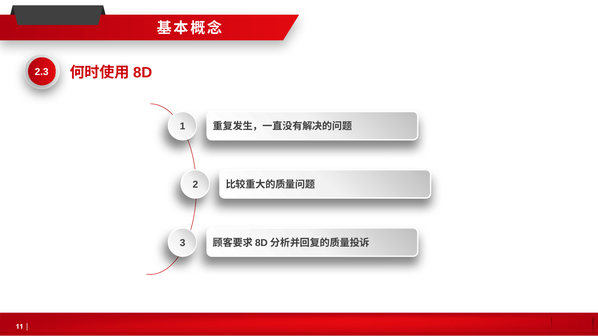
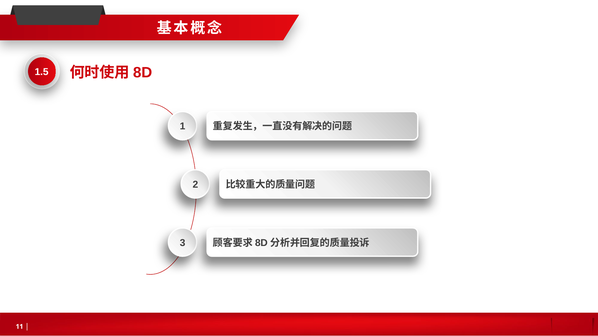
2.3: 2.3 -> 1.5
